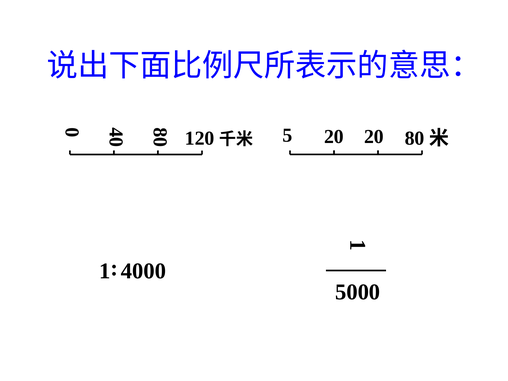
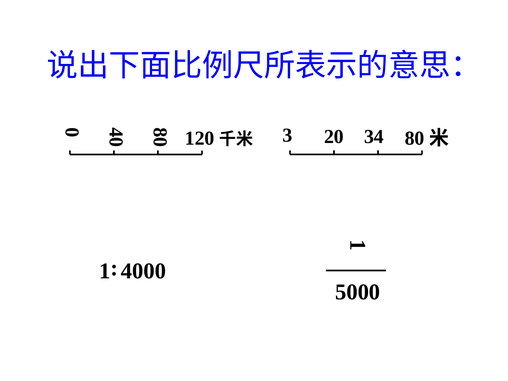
5: 5 -> 3
20 20: 20 -> 34
